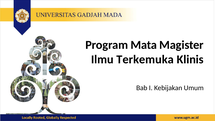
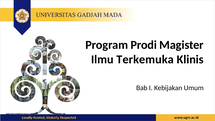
Mata: Mata -> Prodi
